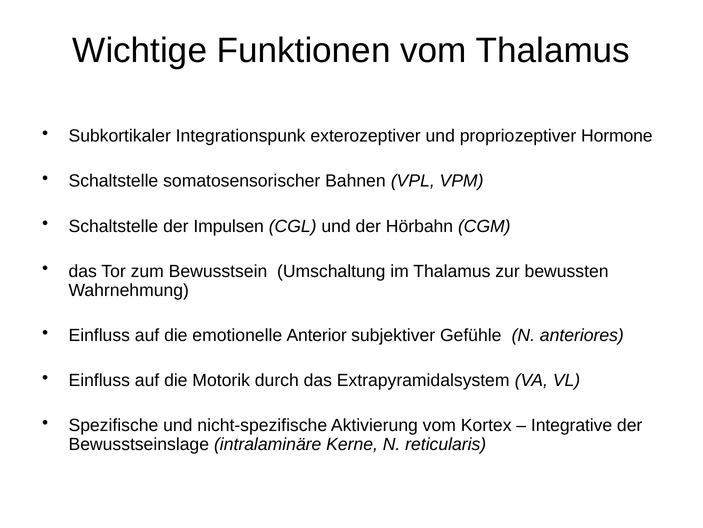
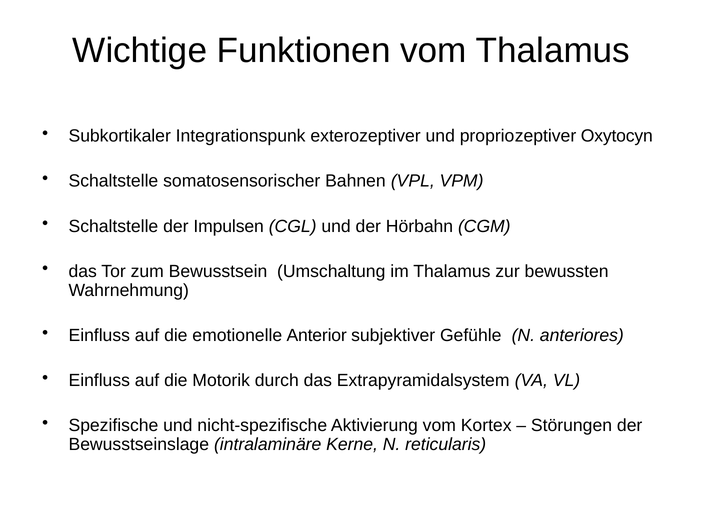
Hormone: Hormone -> Oxytocyn
Integrative: Integrative -> Störungen
